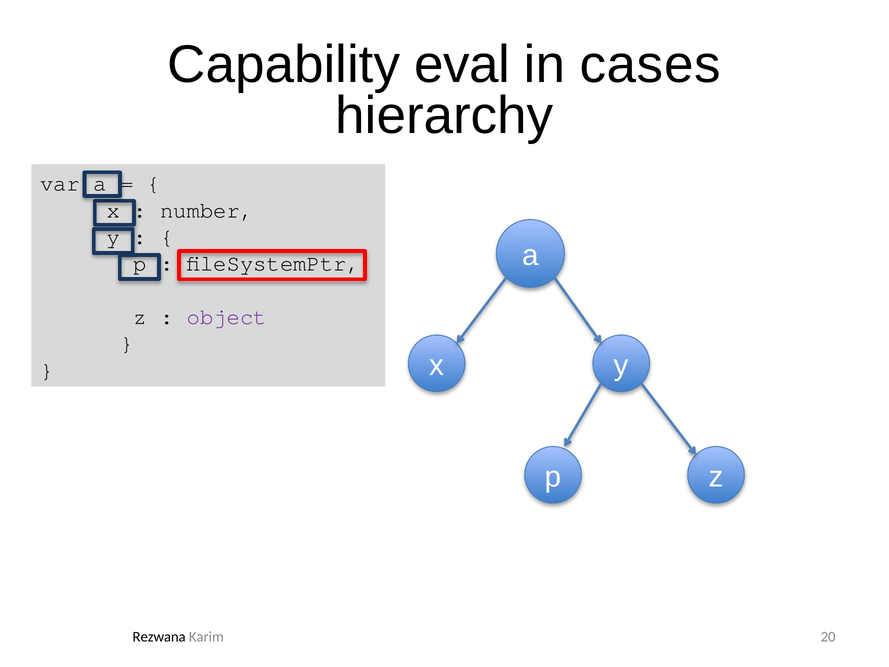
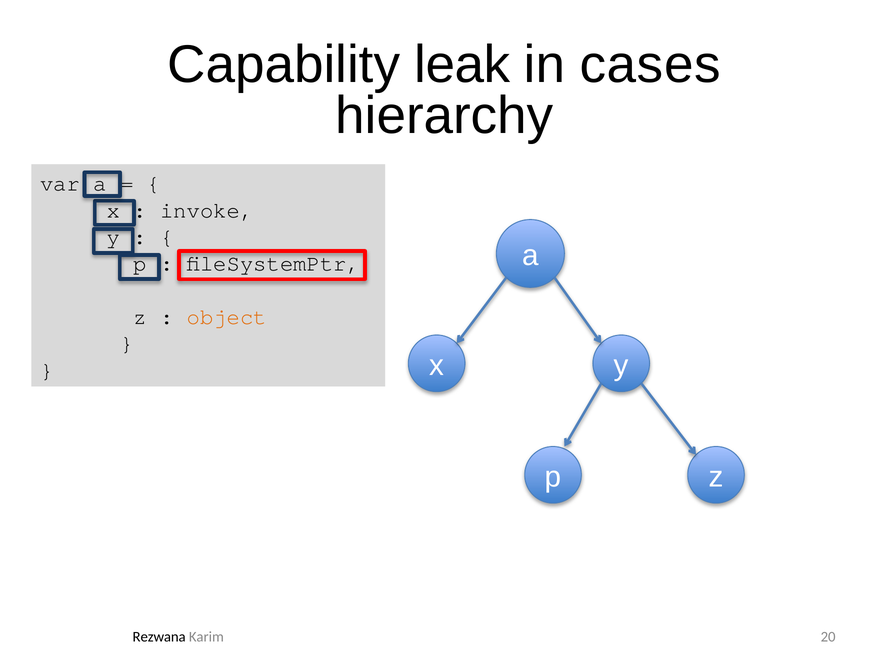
eval: eval -> leak
number: number -> invoke
object colour: purple -> orange
